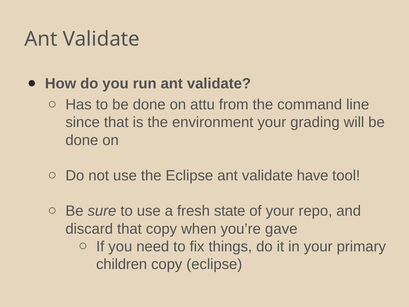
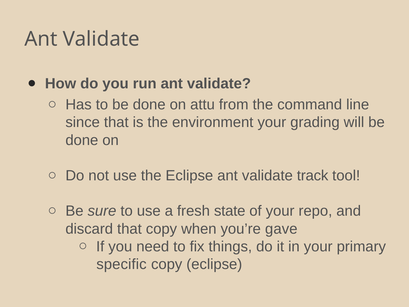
have: have -> track
children: children -> specific
